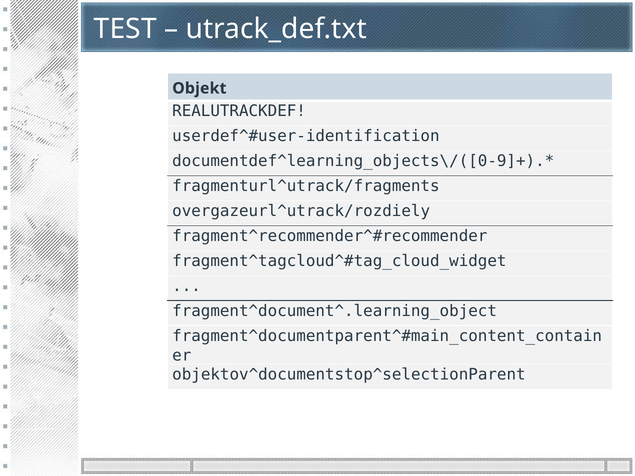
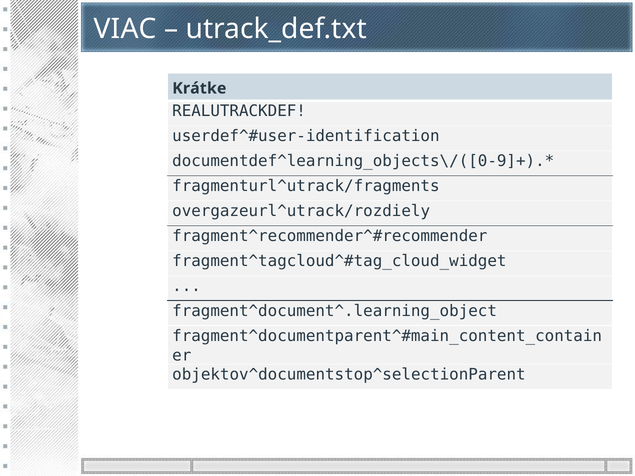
TEST: TEST -> VIAC
Objekt: Objekt -> Krátke
